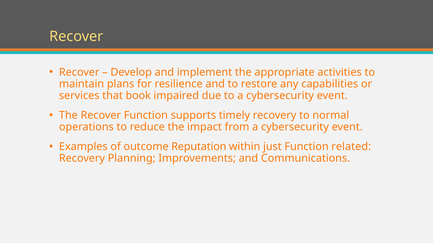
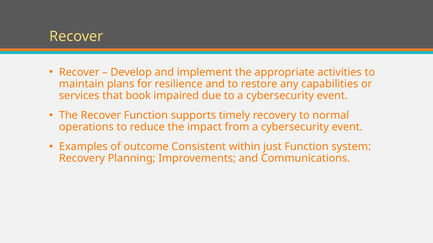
Reputation: Reputation -> Consistent
related: related -> system
